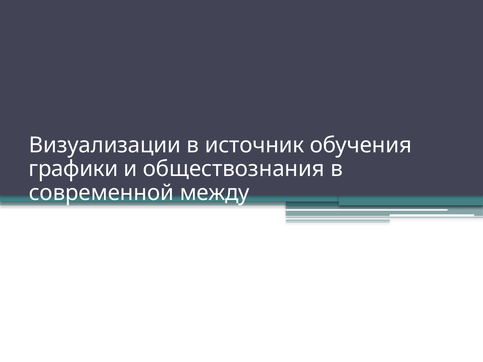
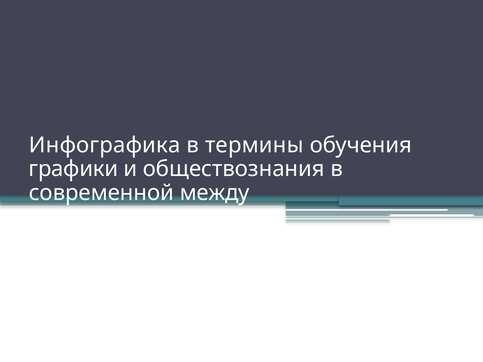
Визуализации: Визуализации -> Инфографика
источник: источник -> термины
